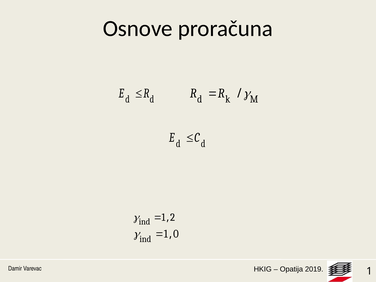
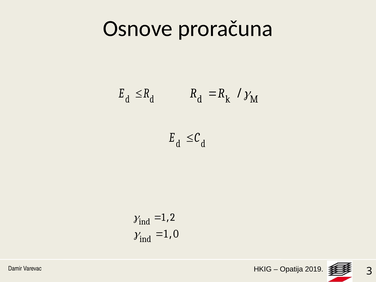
Varevac 1: 1 -> 3
